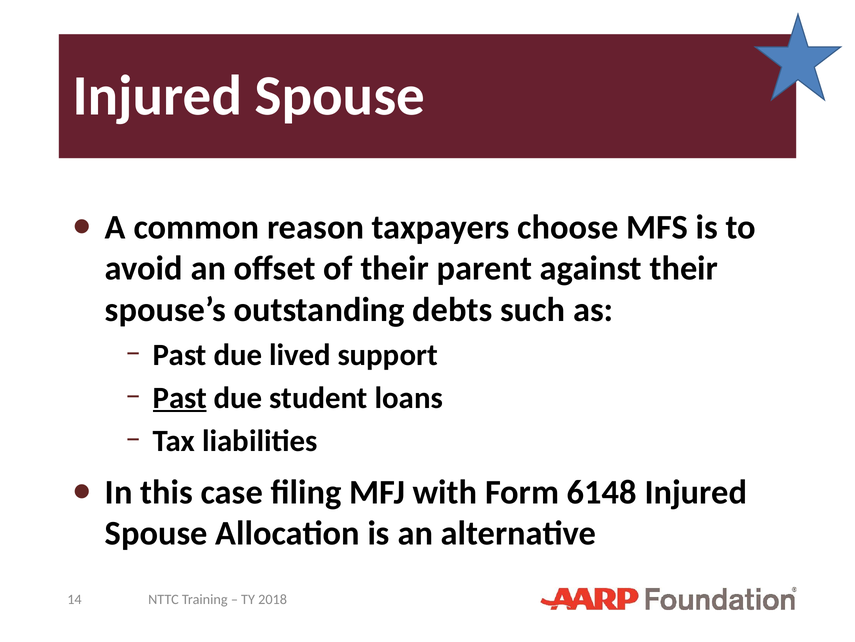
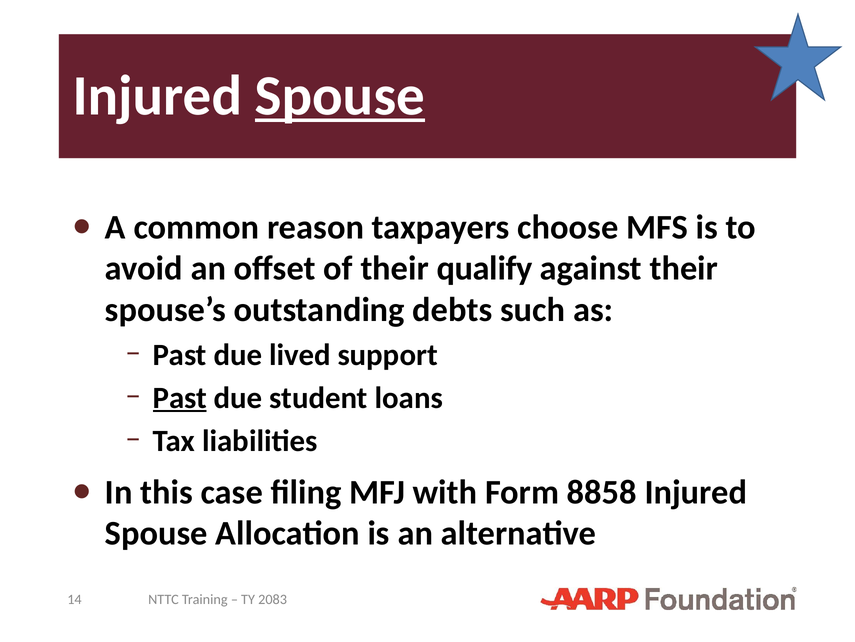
Spouse at (340, 96) underline: none -> present
parent: parent -> qualify
6148: 6148 -> 8858
2018: 2018 -> 2083
